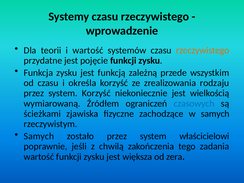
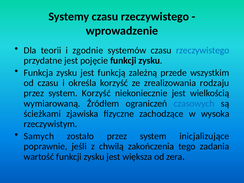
i wartość: wartość -> zgodnie
rzeczywistego at (203, 50) colour: orange -> blue
w samych: samych -> wysoka
właścicielowi: właścicielowi -> inicjalizujące
